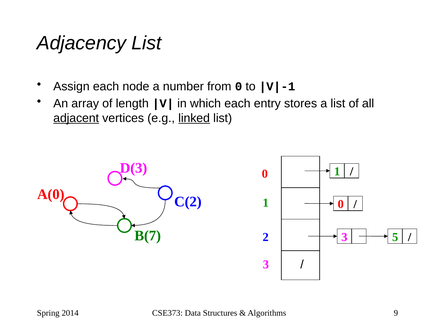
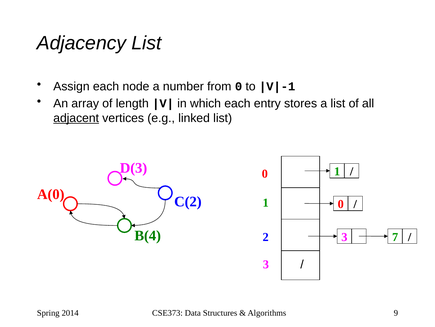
linked underline: present -> none
B(7: B(7 -> B(4
5: 5 -> 7
